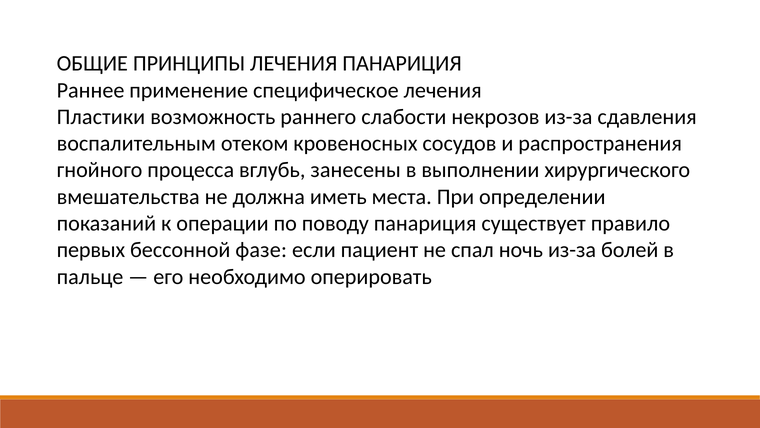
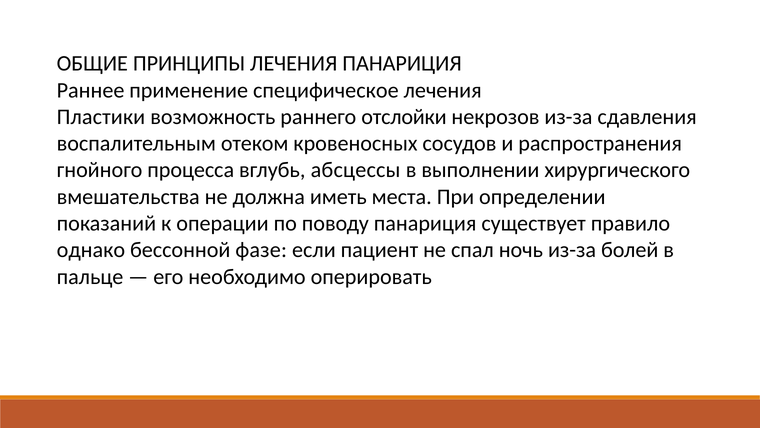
слабости: слабости -> отслойки
занесены: занесены -> абсцессы
первых: первых -> однако
